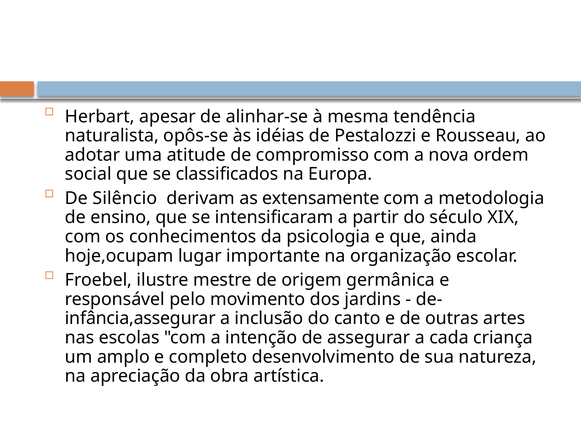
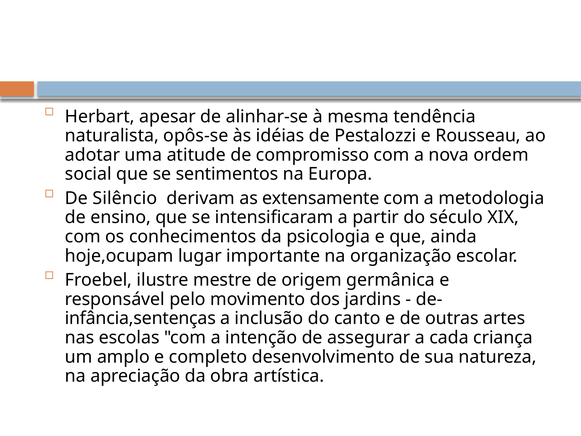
classificados: classificados -> sentimentos
infância,assegurar: infância,assegurar -> infância,sentenças
